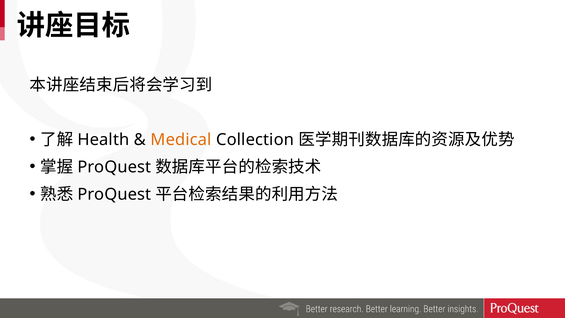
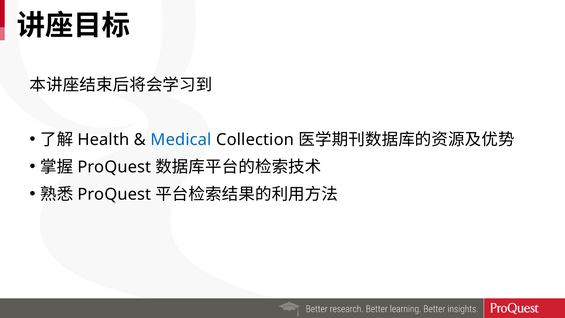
Medical colour: orange -> blue
